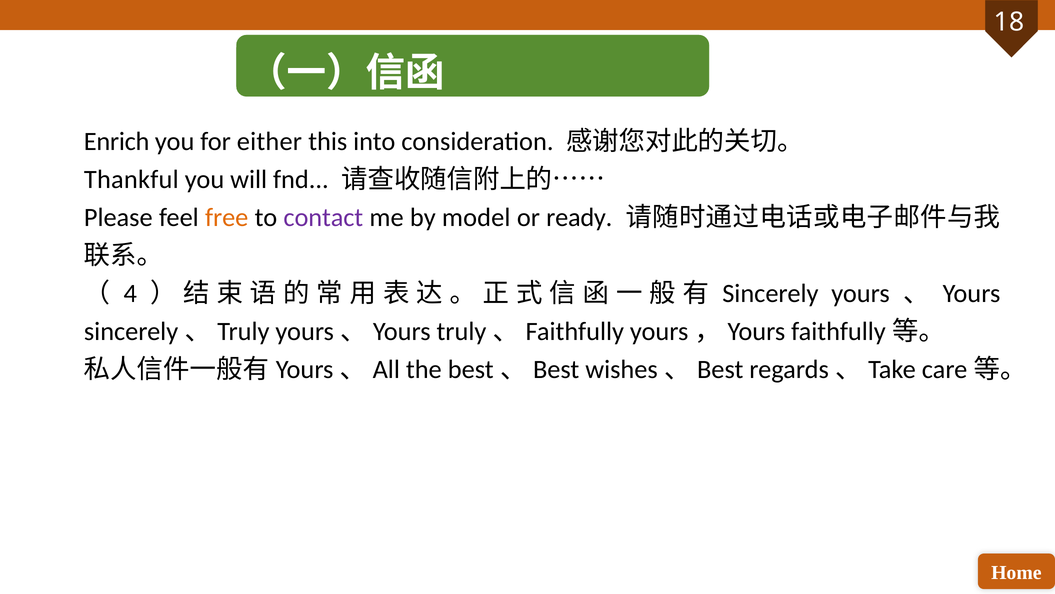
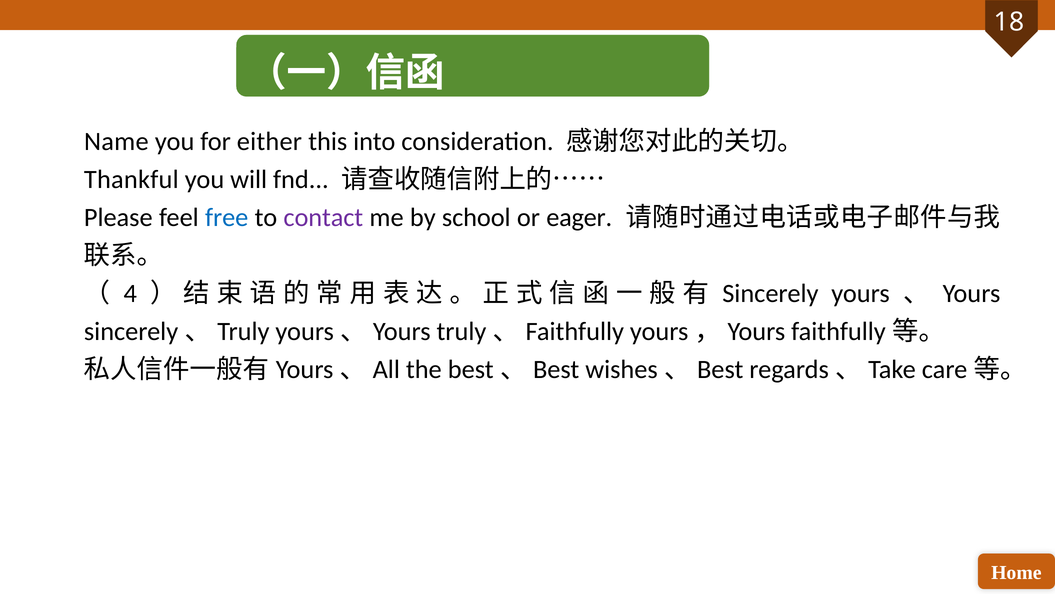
Enrich: Enrich -> Name
free colour: orange -> blue
model: model -> school
ready: ready -> eager
